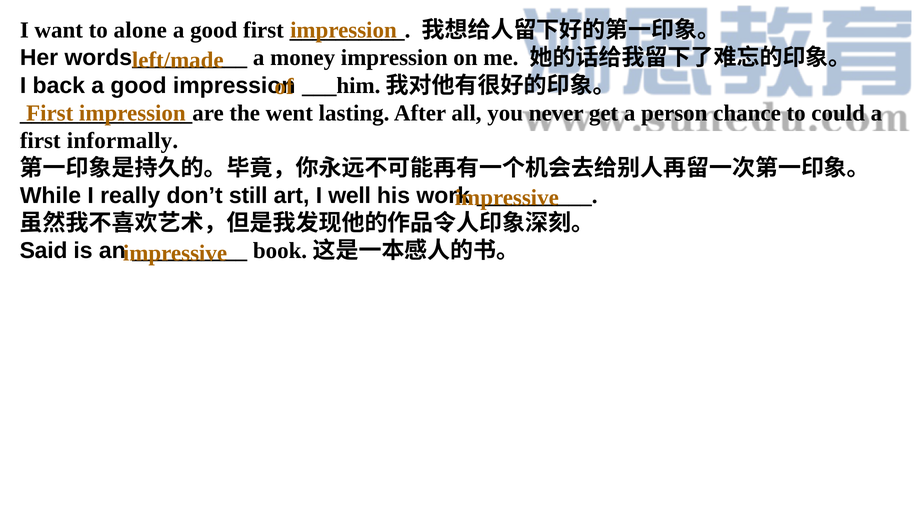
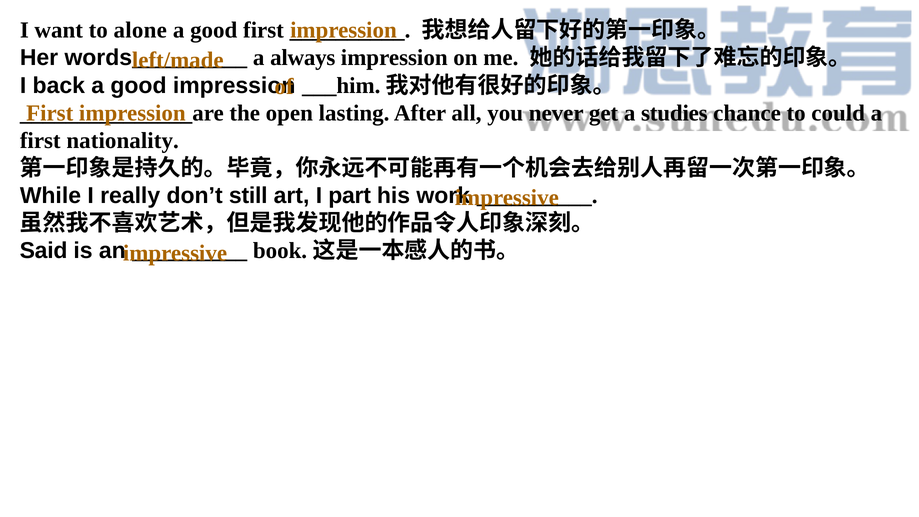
money: money -> always
went: went -> open
person: person -> studies
informally: informally -> nationality
well: well -> part
